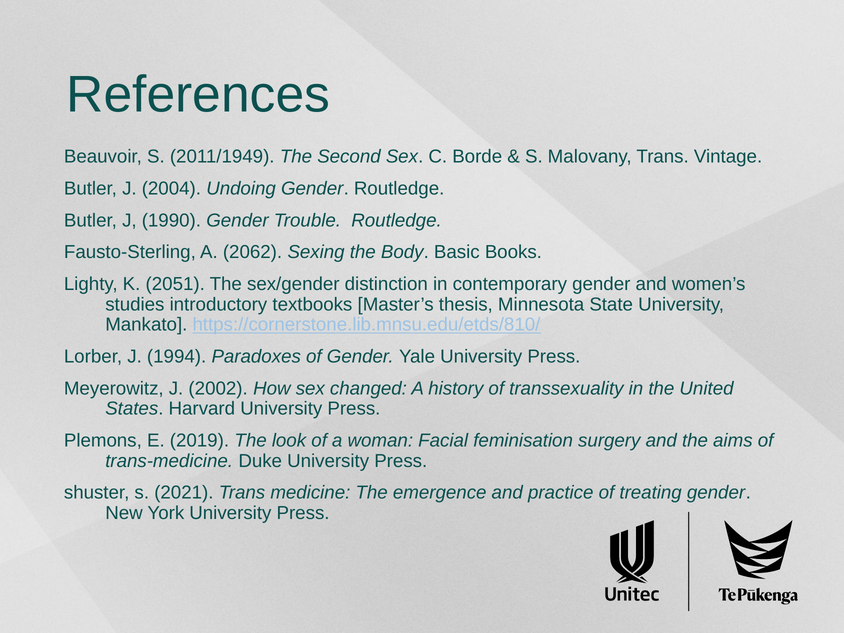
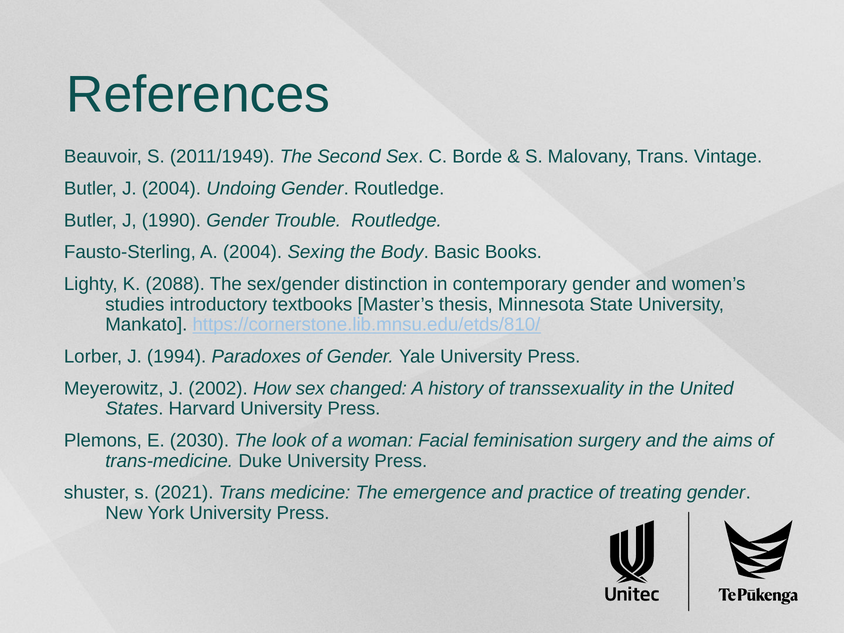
A 2062: 2062 -> 2004
2051: 2051 -> 2088
2019: 2019 -> 2030
